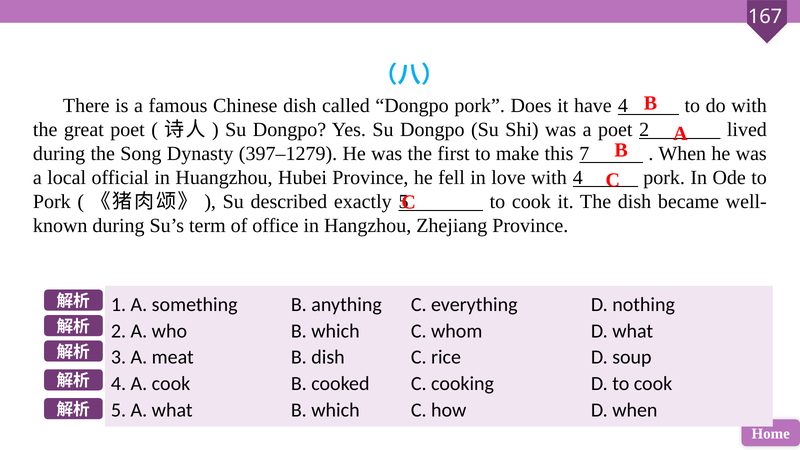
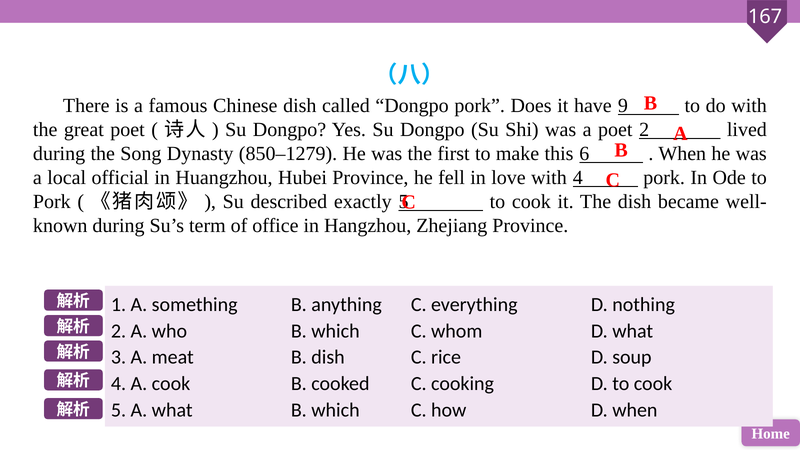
have 4: 4 -> 9
397–1279: 397–1279 -> 850–1279
7: 7 -> 6
